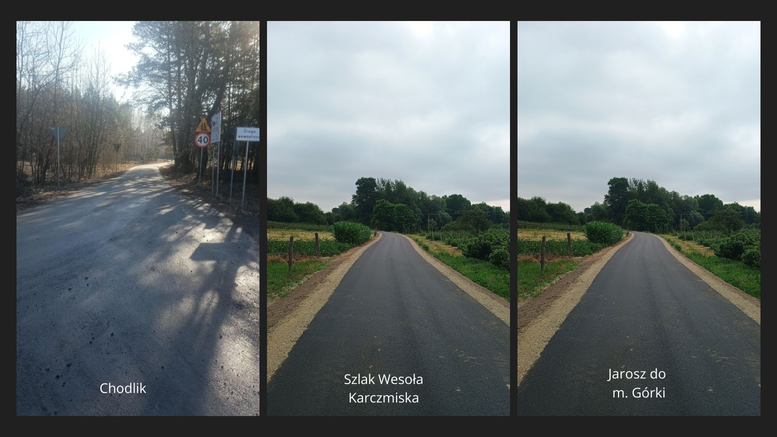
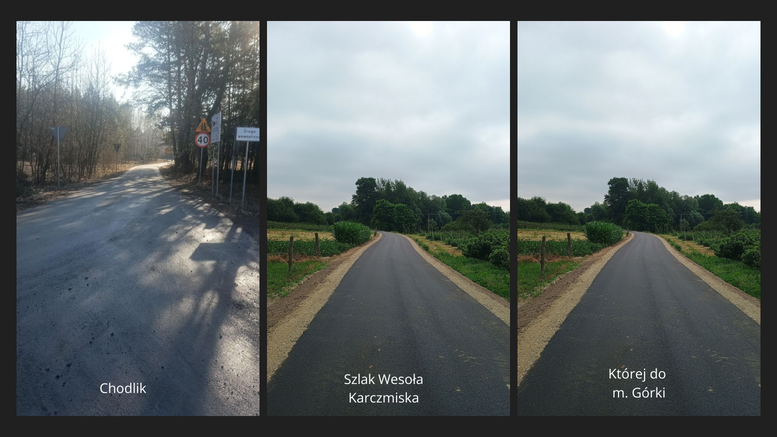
Jarosz: Jarosz -> Której
